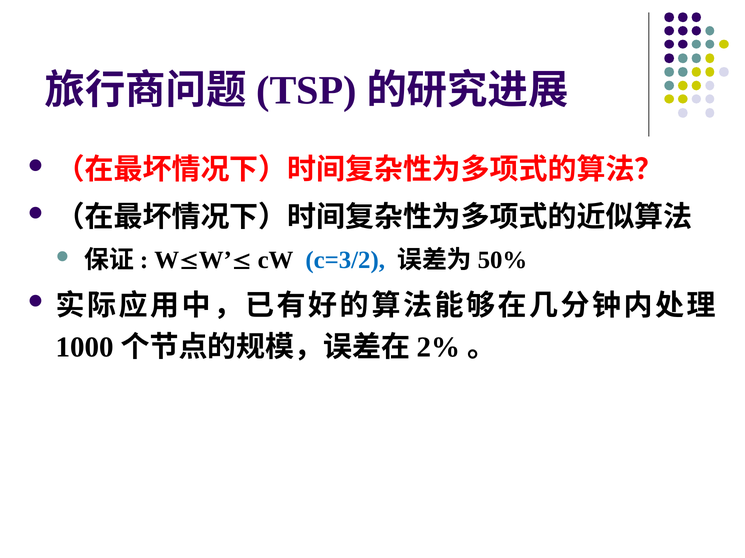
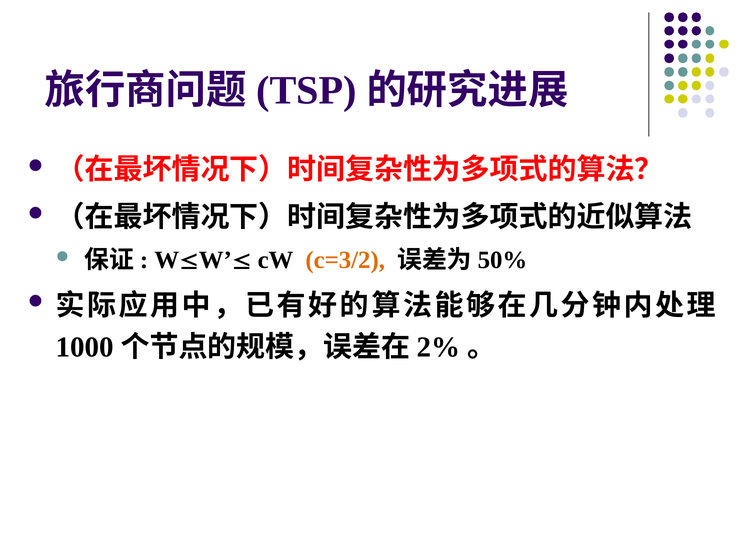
c=3/2 colour: blue -> orange
